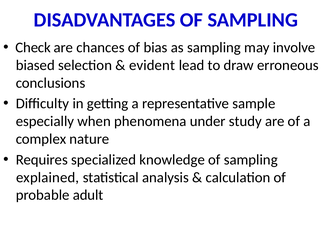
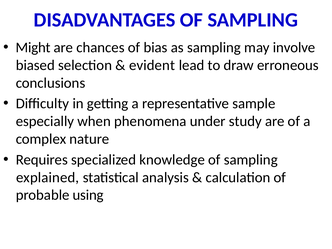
Check: Check -> Might
adult: adult -> using
